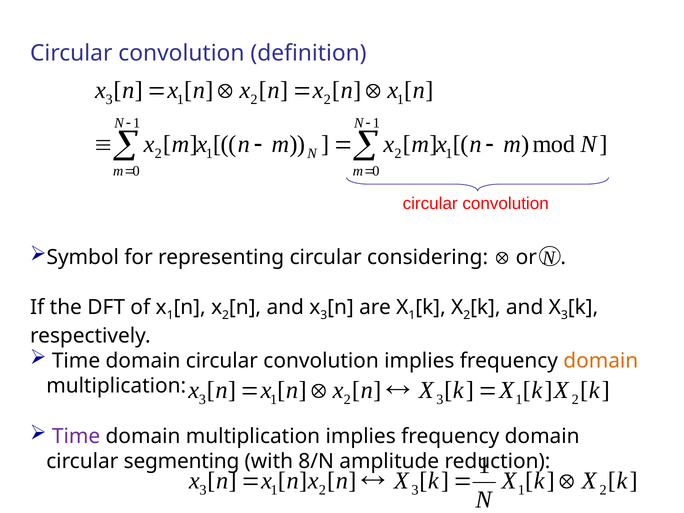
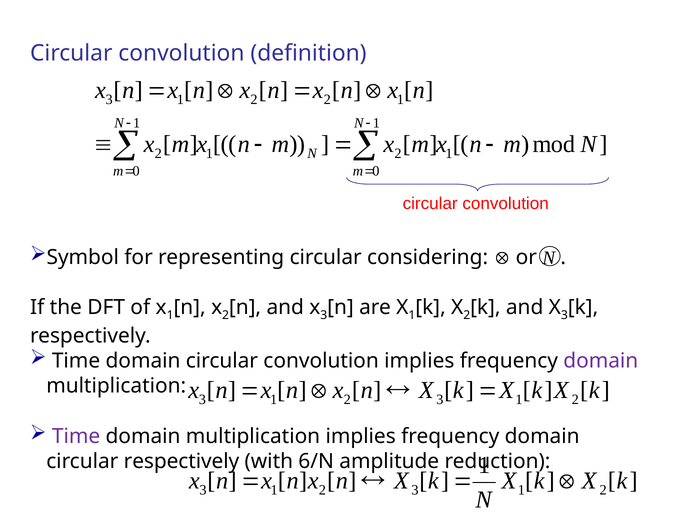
domain at (601, 361) colour: orange -> purple
circular segmenting: segmenting -> respectively
8/N: 8/N -> 6/N
